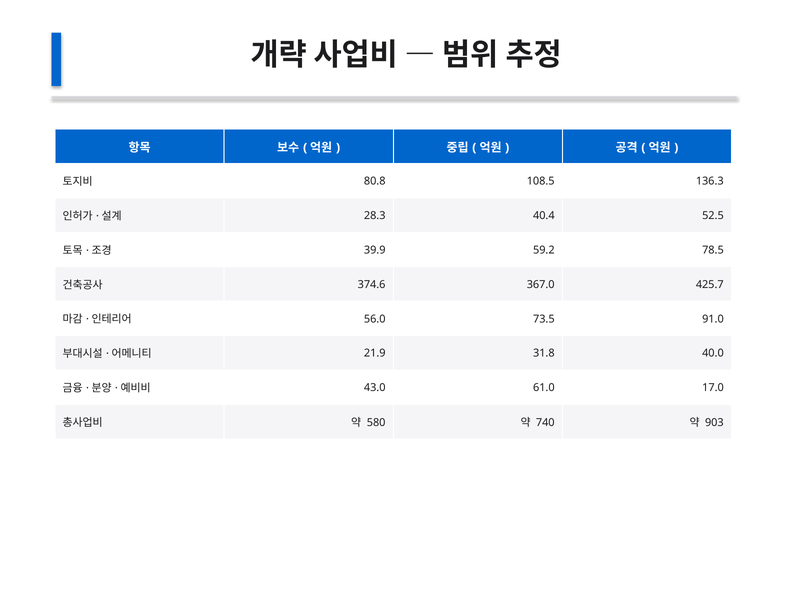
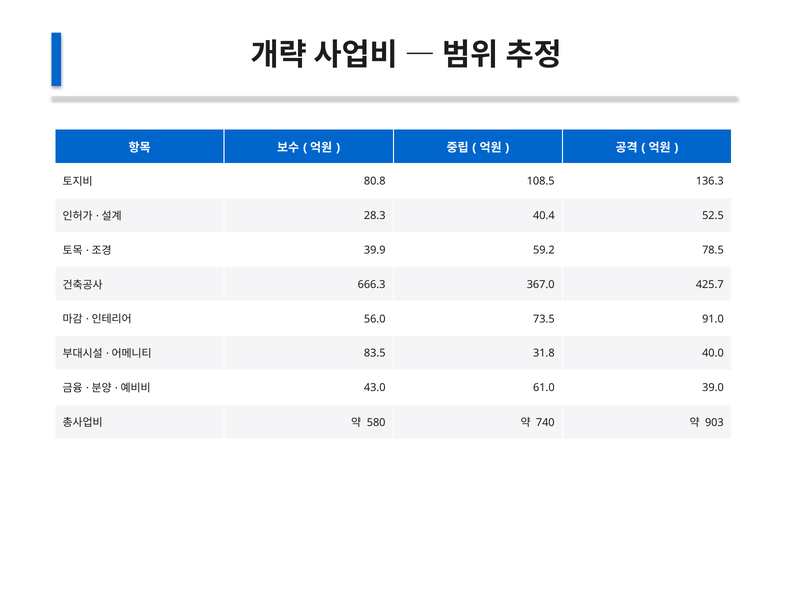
374.6: 374.6 -> 666.3
21.9: 21.9 -> 83.5
17.0: 17.0 -> 39.0
